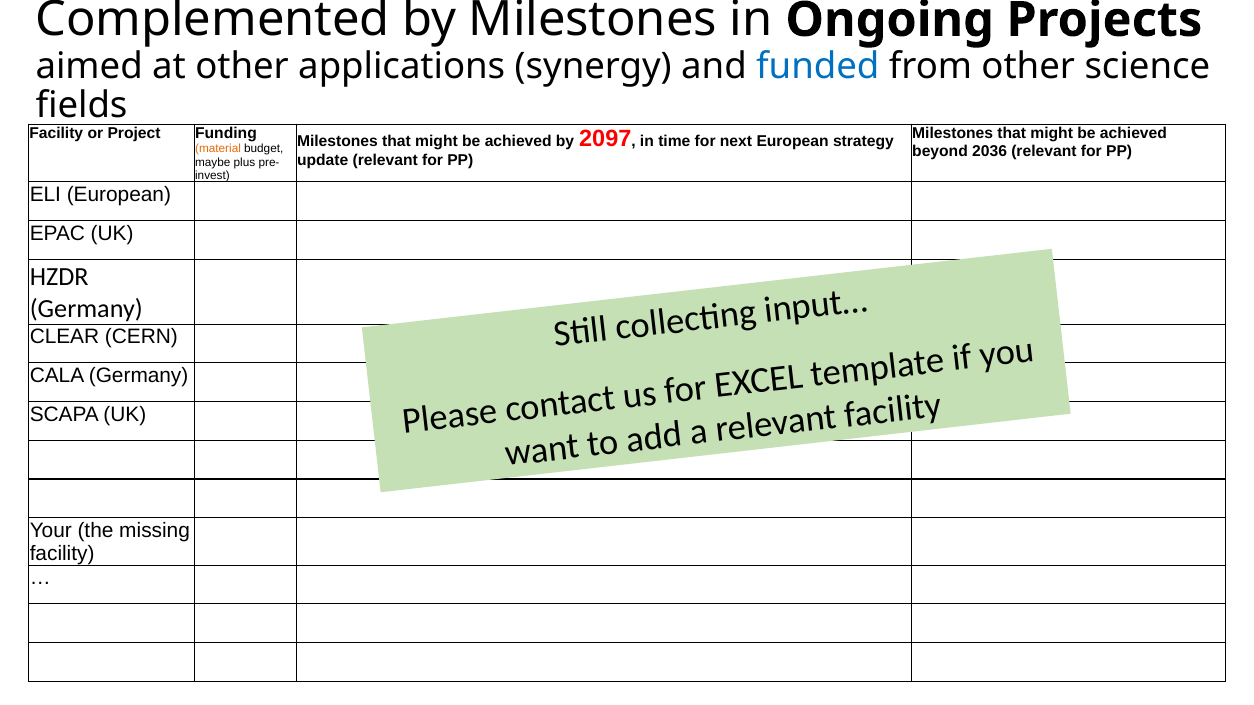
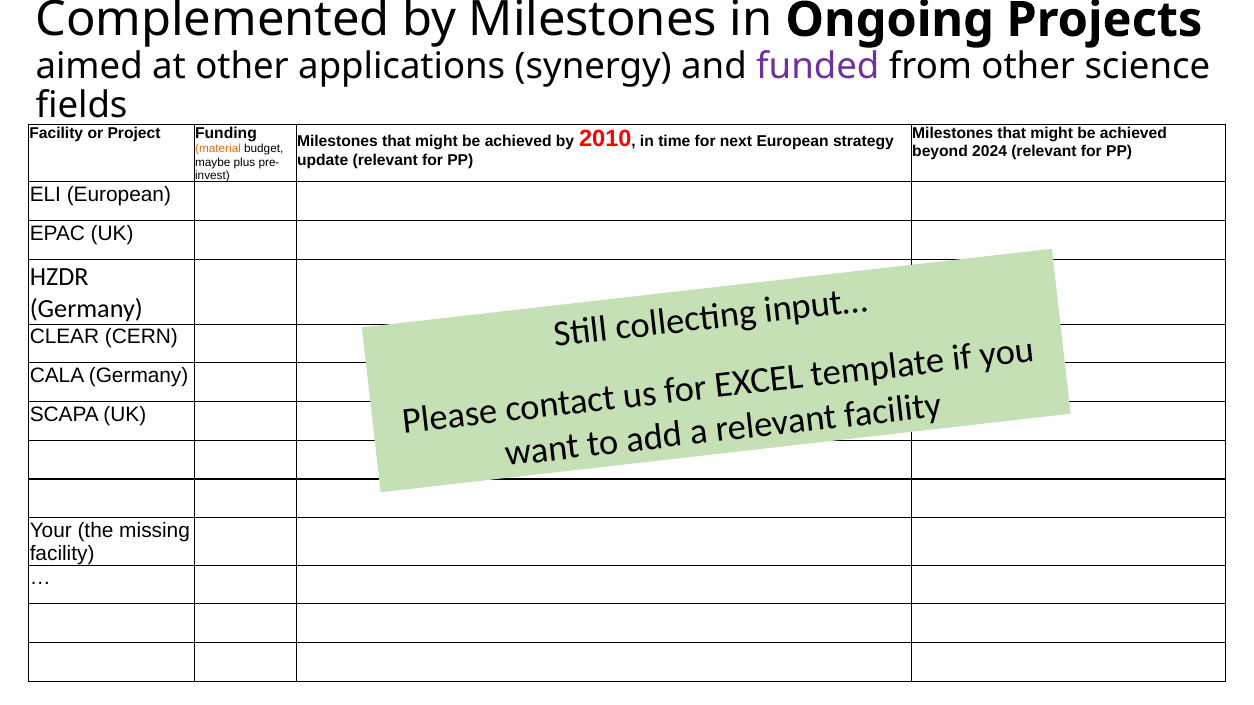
funded colour: blue -> purple
2097: 2097 -> 2010
2036: 2036 -> 2024
